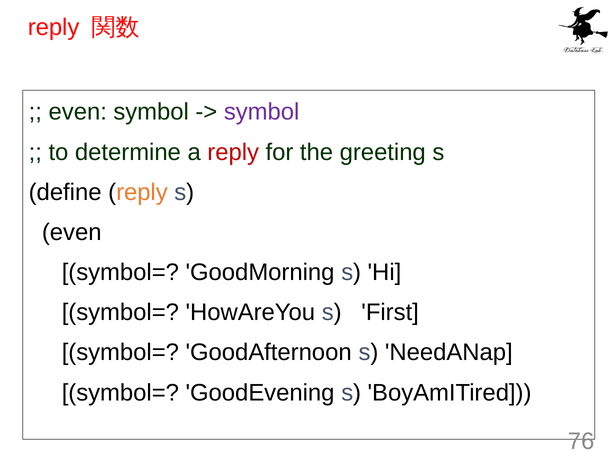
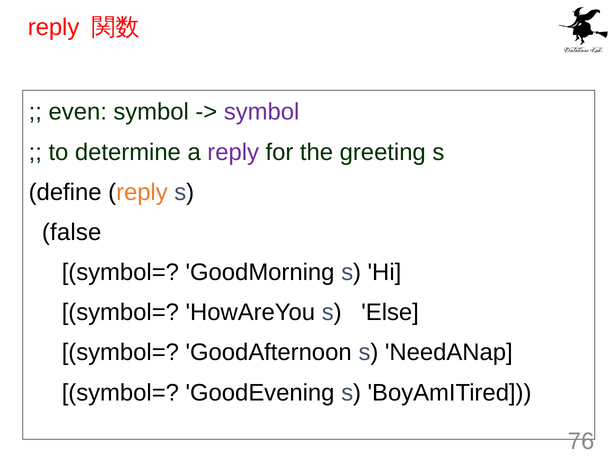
reply at (233, 152) colour: red -> purple
even at (72, 232): even -> false
First: First -> Else
